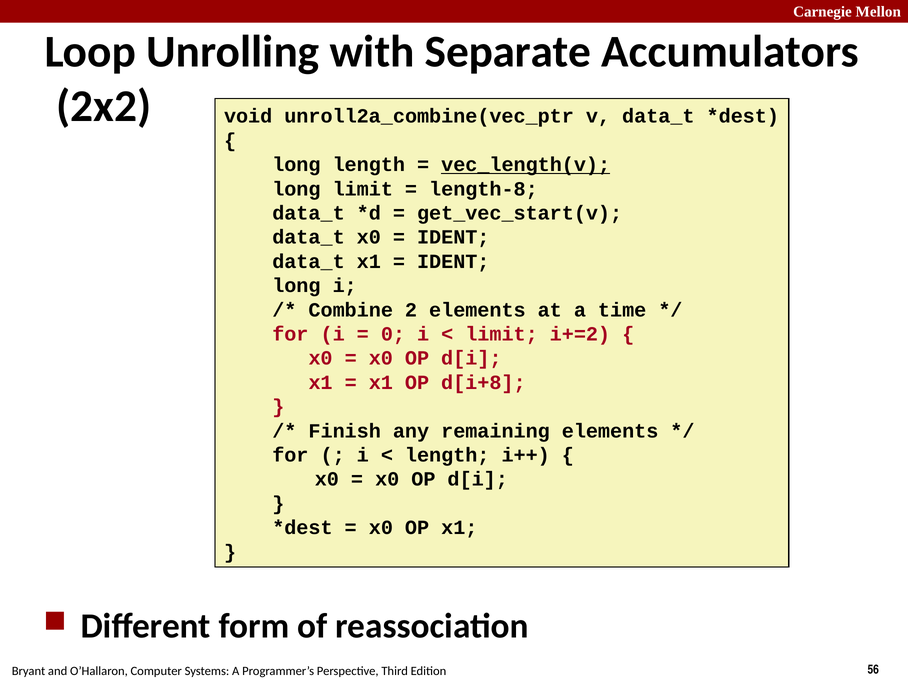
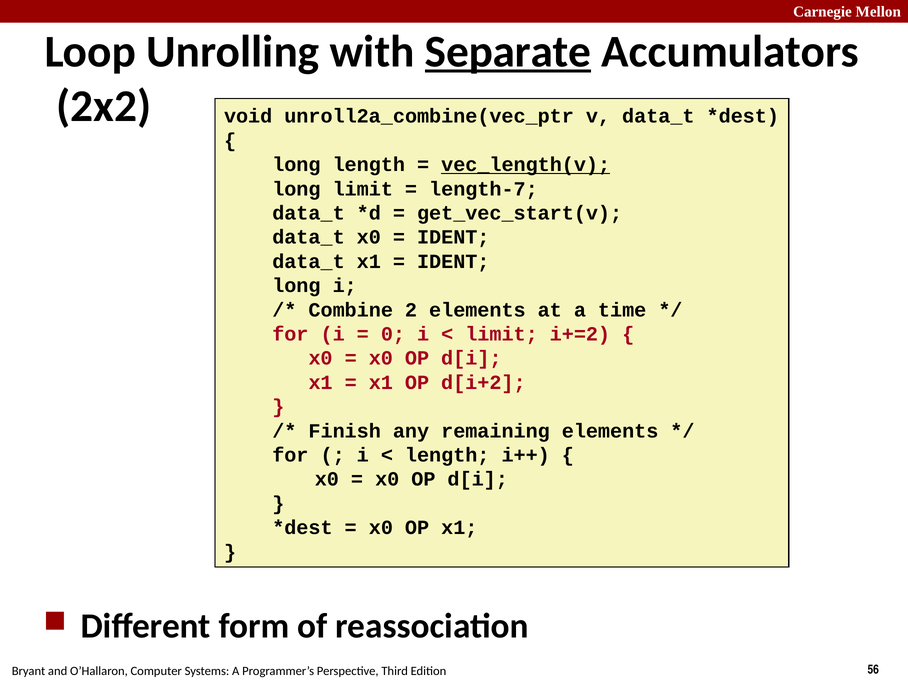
Separate underline: none -> present
length-8: length-8 -> length-7
d[i+8: d[i+8 -> d[i+2
